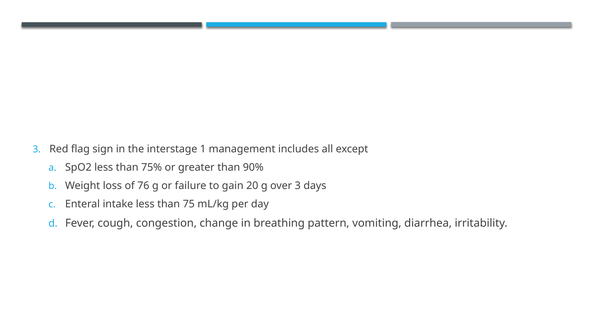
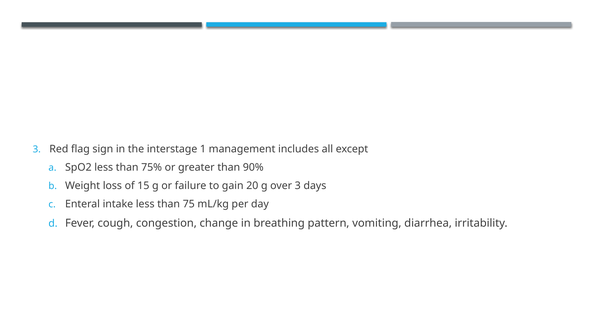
76: 76 -> 15
